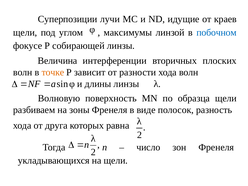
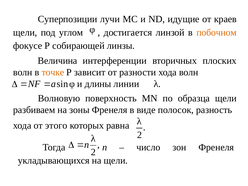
максимумы: максимумы -> достигается
побочном colour: blue -> orange
длины линзы: линзы -> линии
друга: друга -> этого
